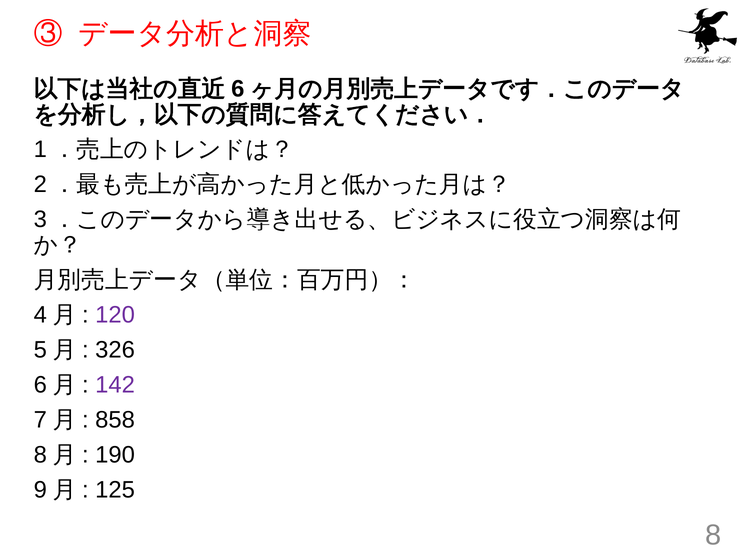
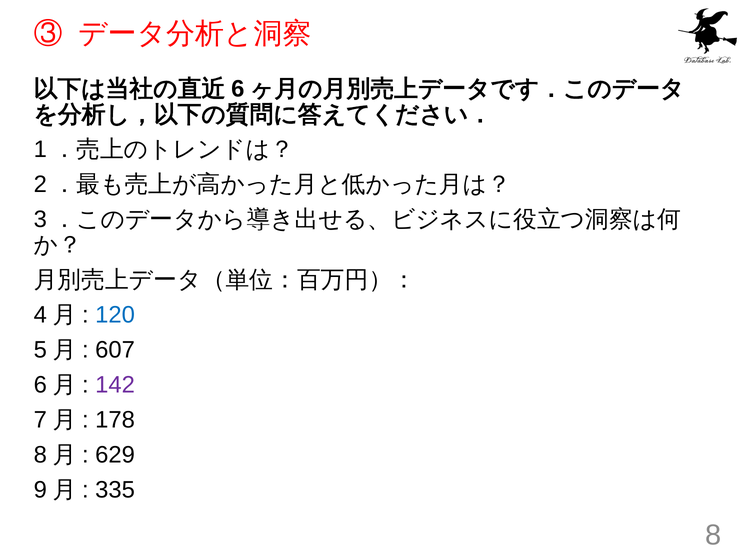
120 colour: purple -> blue
326: 326 -> 607
858: 858 -> 178
190: 190 -> 629
125: 125 -> 335
